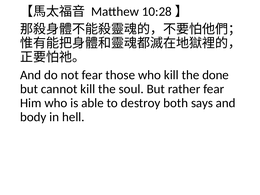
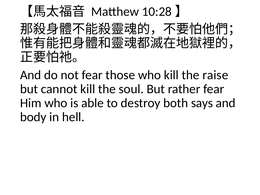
done: done -> raise
